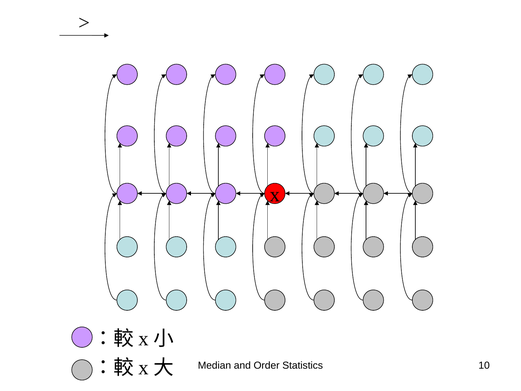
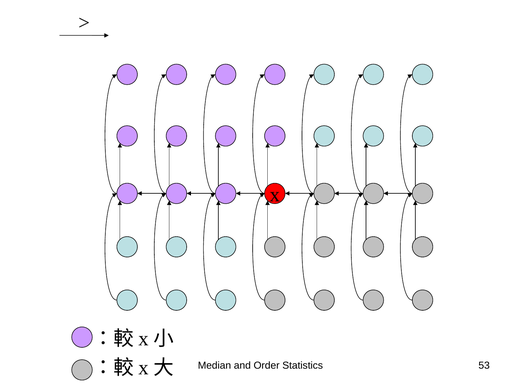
10: 10 -> 53
